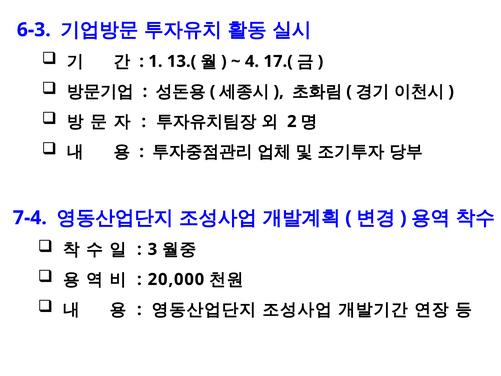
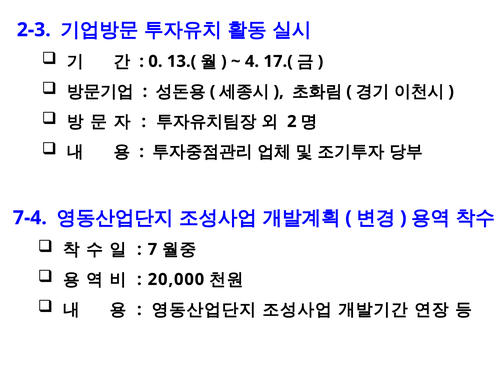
6-3: 6-3 -> 2-3
1: 1 -> 0
3: 3 -> 7
